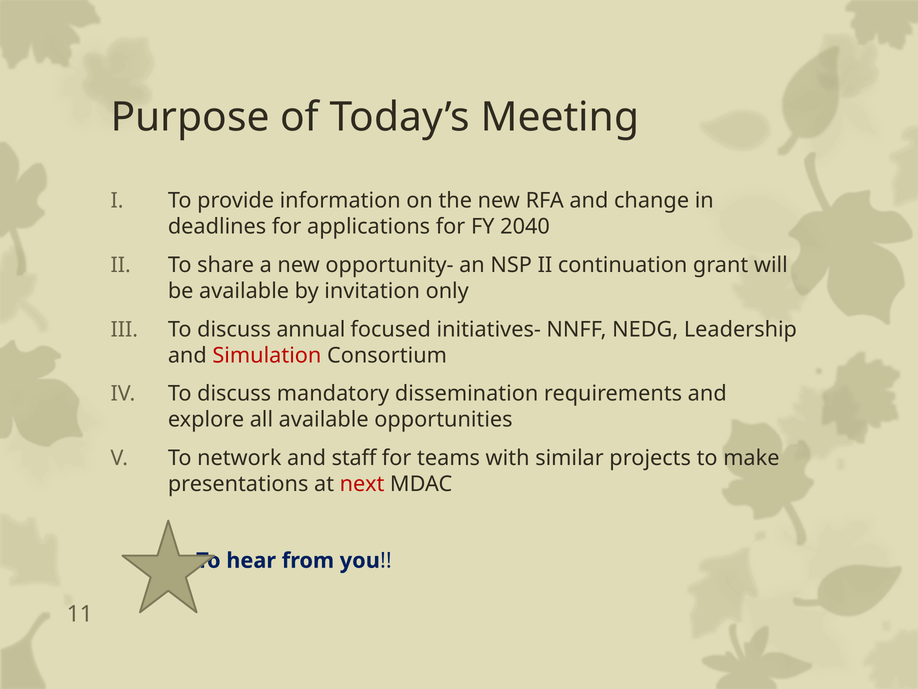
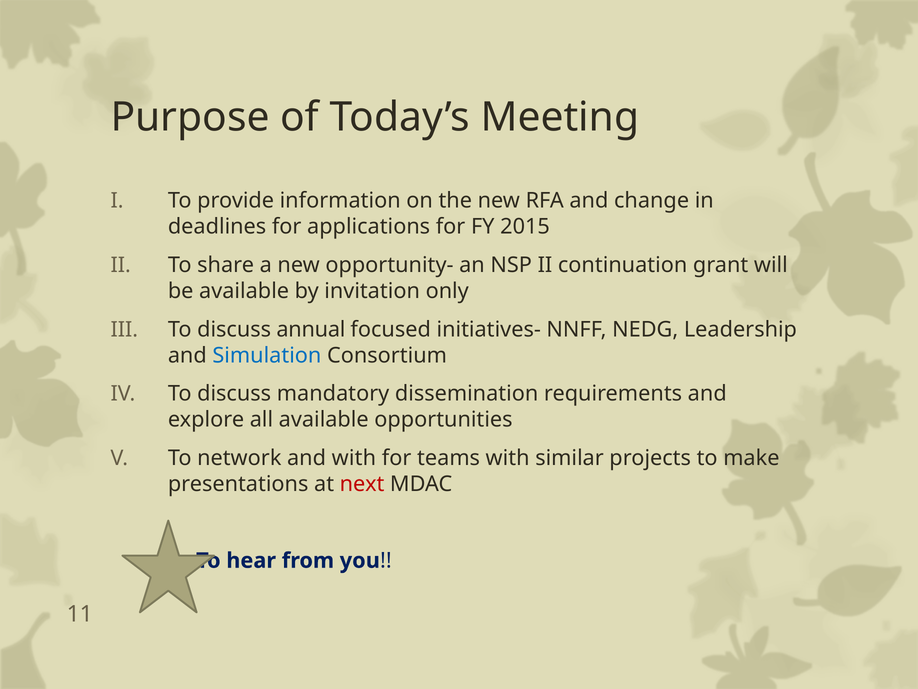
2040: 2040 -> 2015
Simulation colour: red -> blue
and staff: staff -> with
